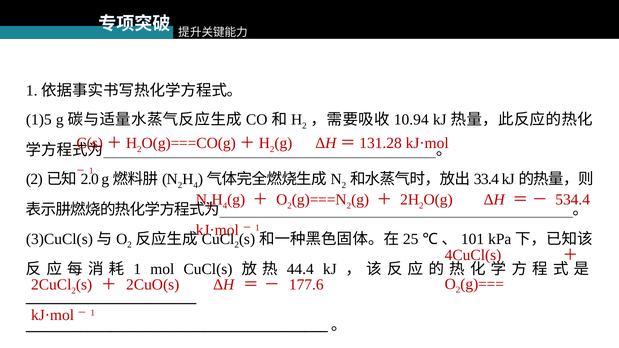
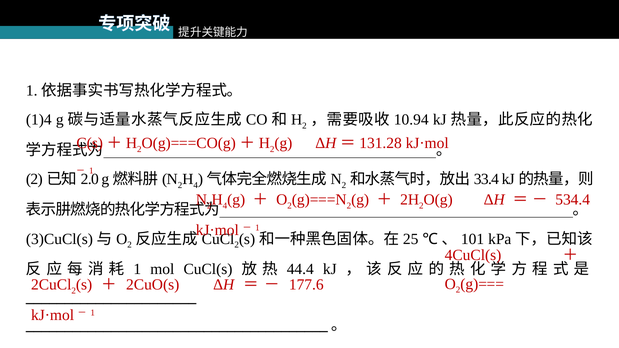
1)5: 1)5 -> 1)4
